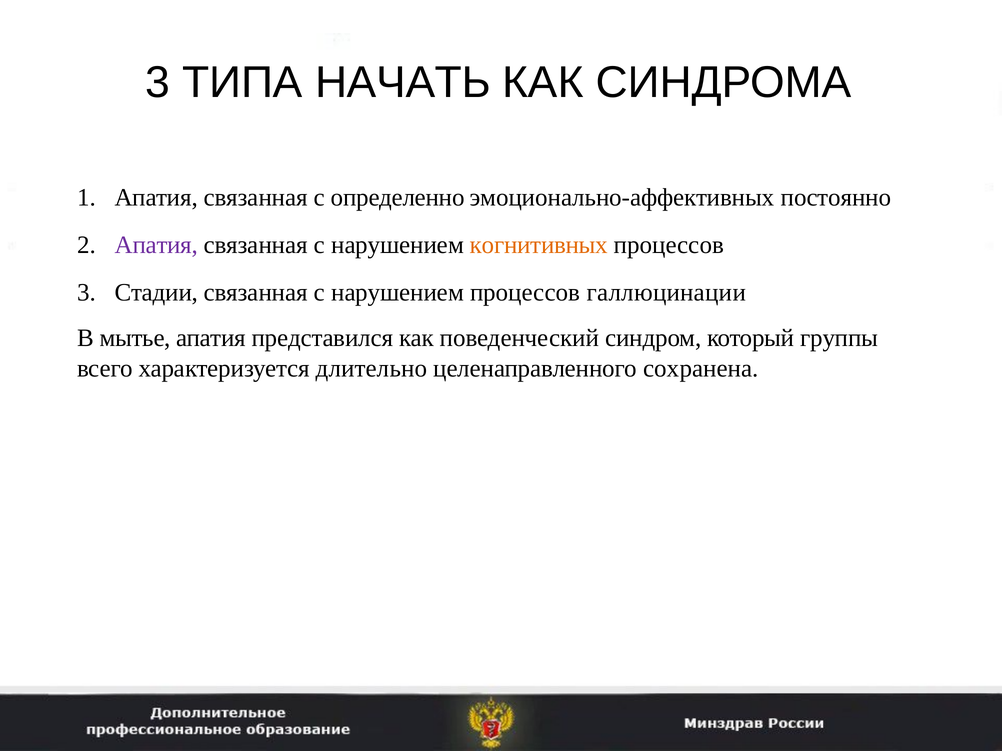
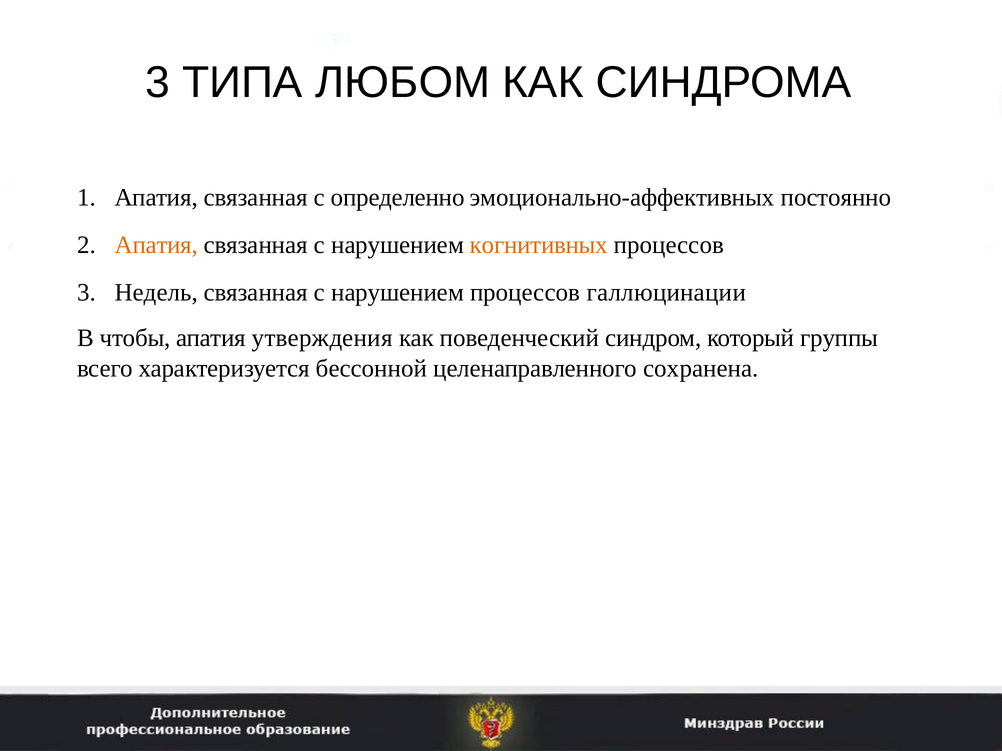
НАЧАТЬ: НАЧАТЬ -> ЛЮБОМ
Апатия at (156, 245) colour: purple -> orange
Стадии: Стадии -> Недель
мытье: мытье -> чтобы
представился: представился -> утверждения
длительно: длительно -> бессонной
